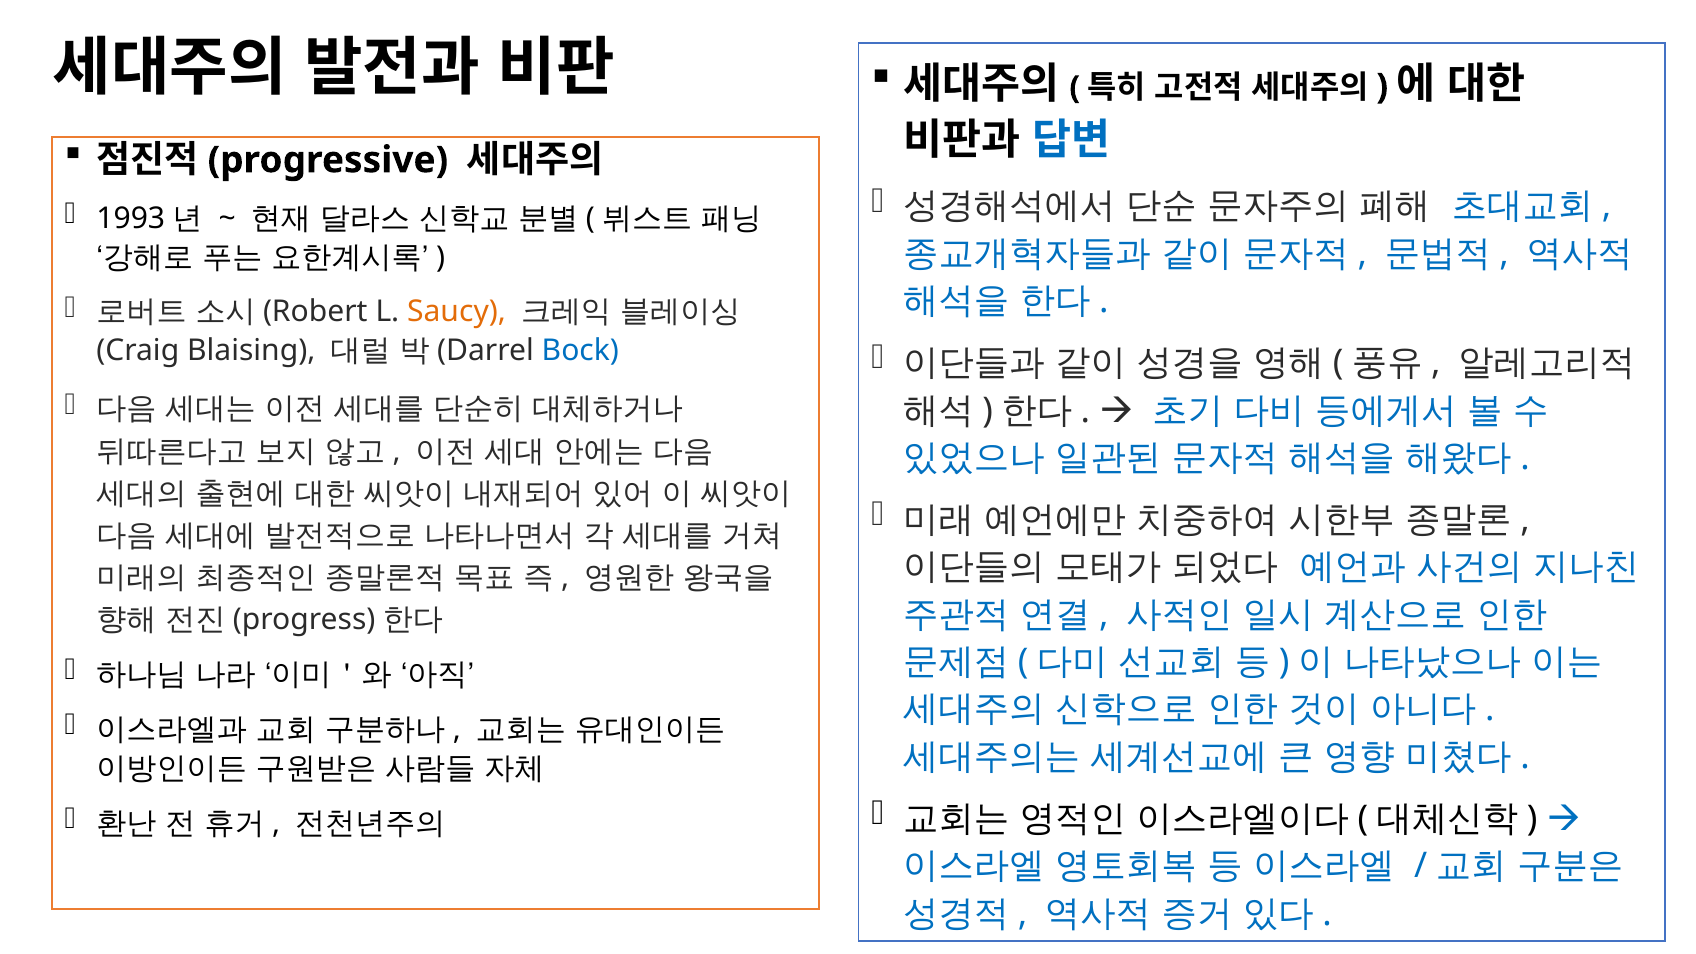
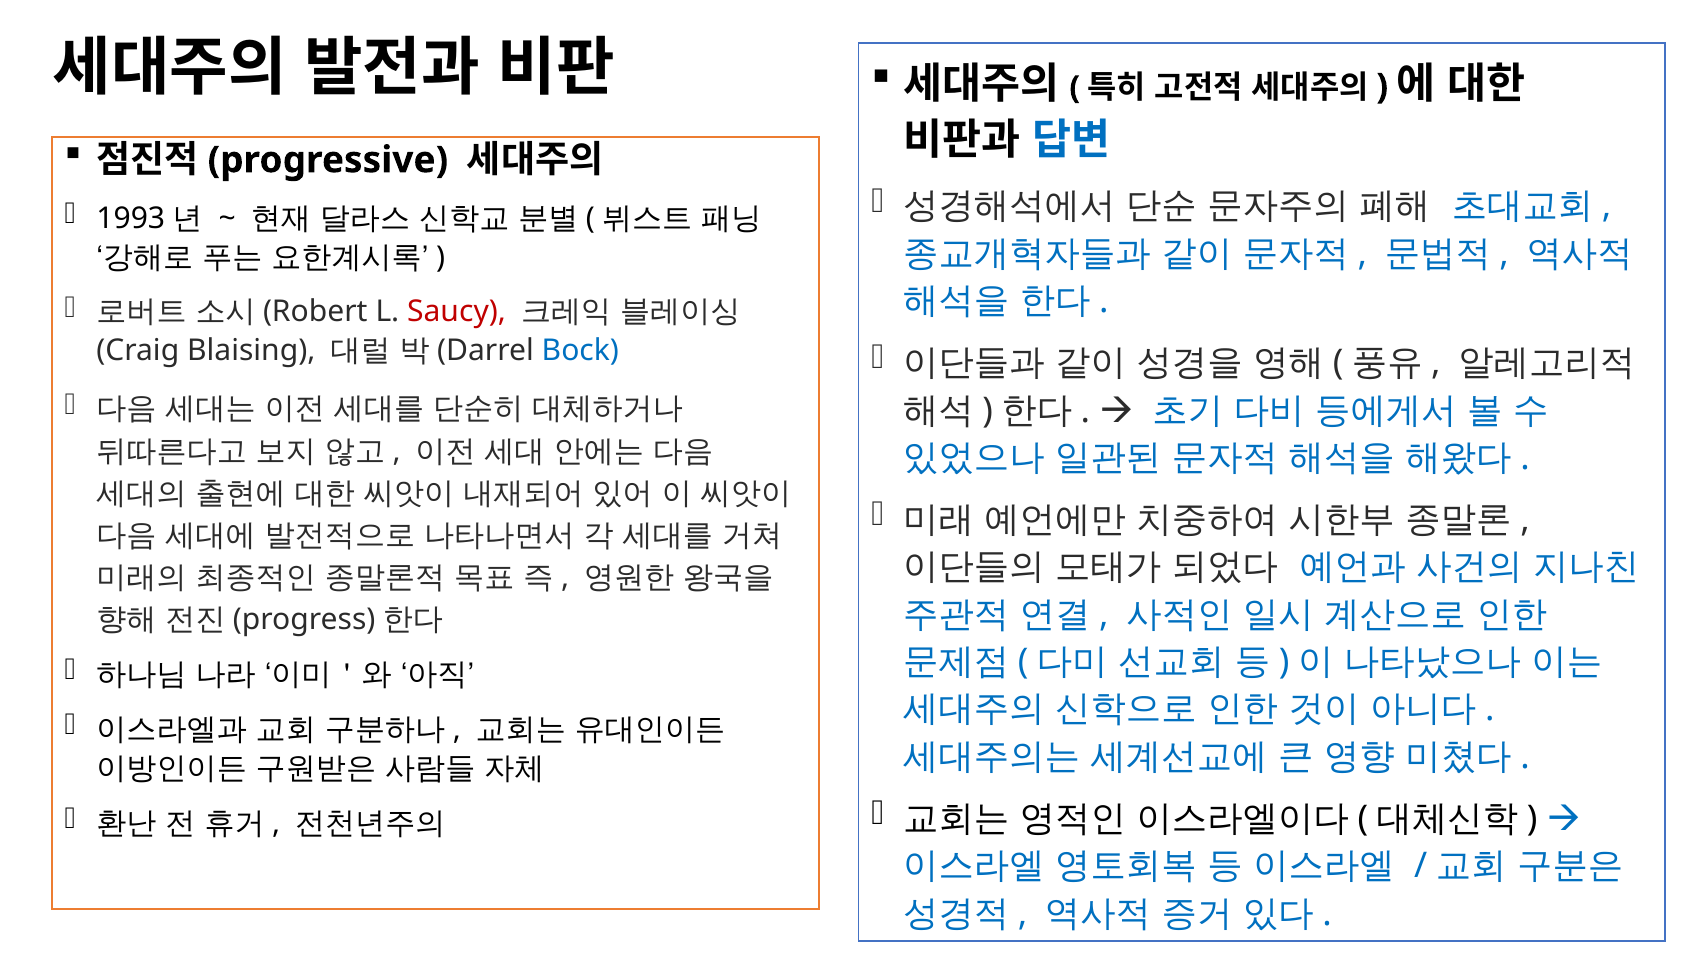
Saucy colour: orange -> red
